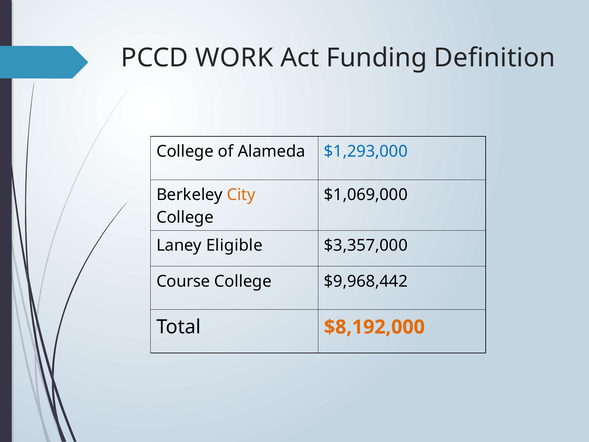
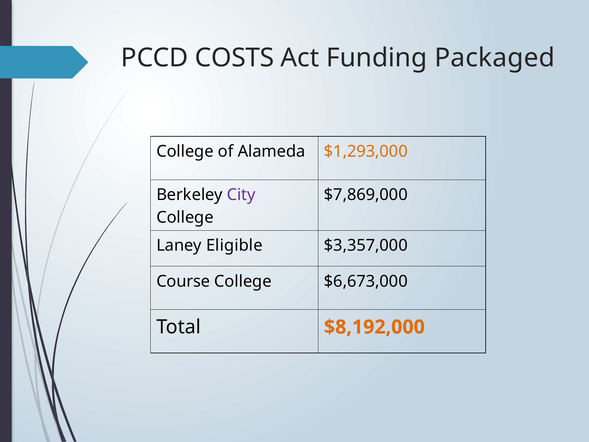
WORK: WORK -> COSTS
Definition: Definition -> Packaged
$1,293,000 colour: blue -> orange
City colour: orange -> purple
$1,069,000: $1,069,000 -> $7,869,000
$9,968,442: $9,968,442 -> $6,673,000
